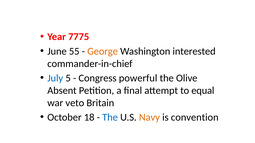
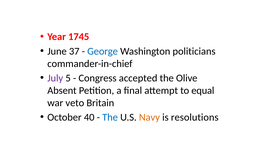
7775: 7775 -> 1745
55: 55 -> 37
George colour: orange -> blue
interested: interested -> politicians
July colour: blue -> purple
powerful: powerful -> accepted
18: 18 -> 40
convention: convention -> resolutions
